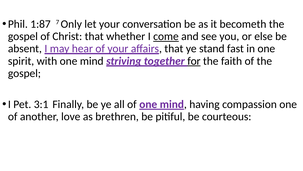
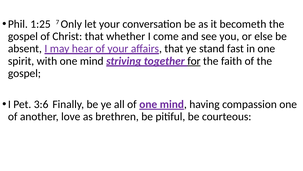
1:87: 1:87 -> 1:25
come underline: present -> none
3:1: 3:1 -> 3:6
